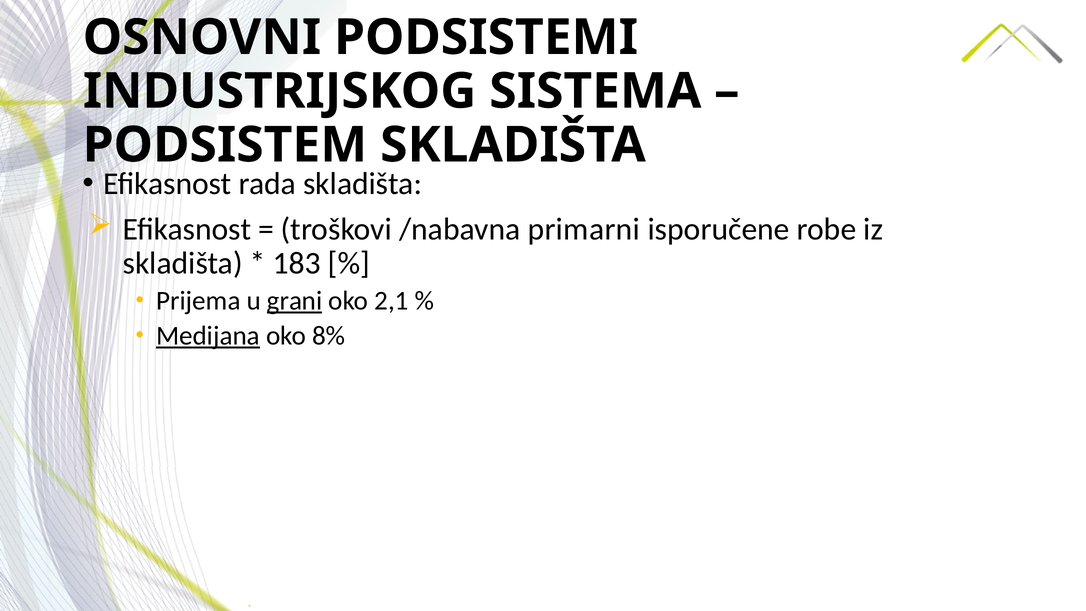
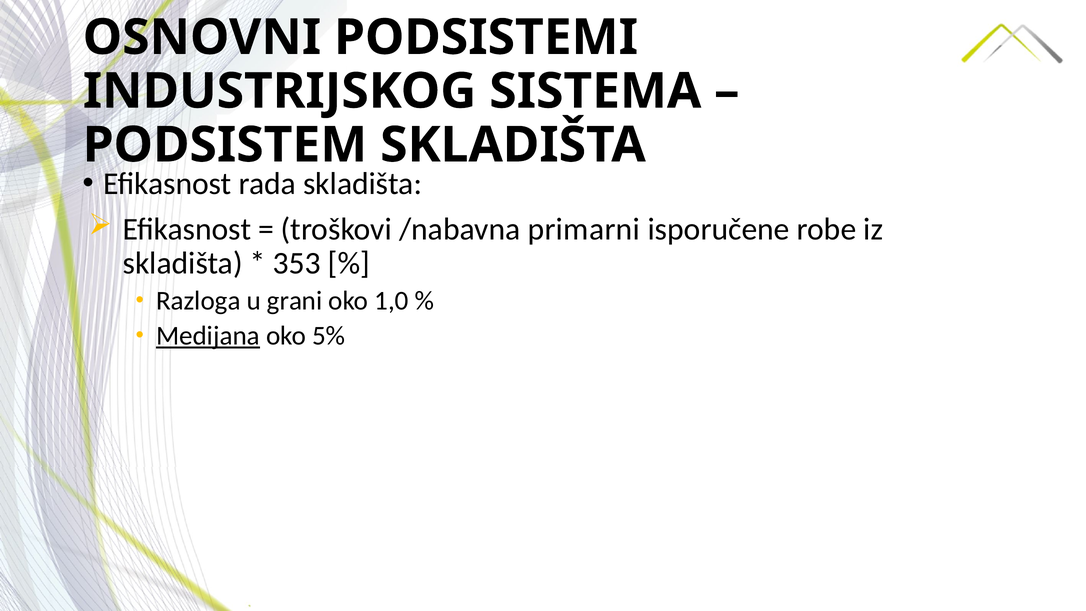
183: 183 -> 353
Prijema: Prijema -> Razloga
grani underline: present -> none
2,1: 2,1 -> 1,0
8%: 8% -> 5%
